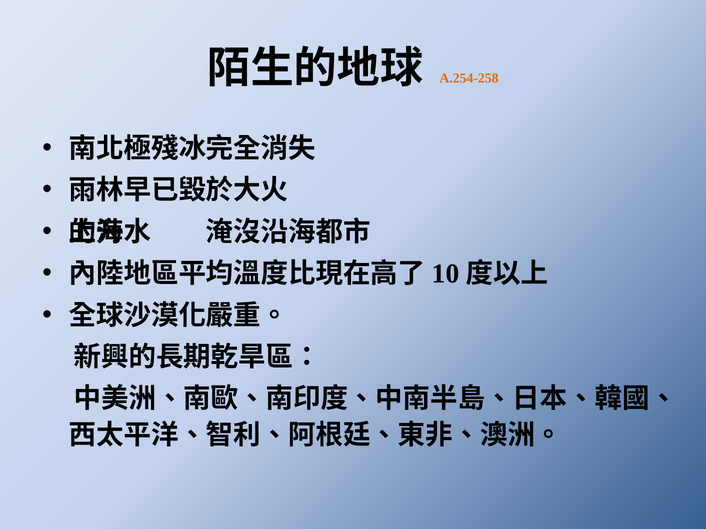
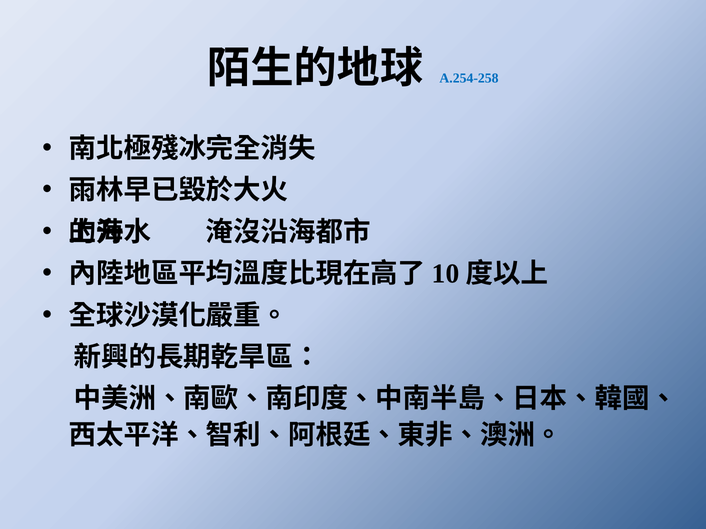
A.254-258 colour: orange -> blue
